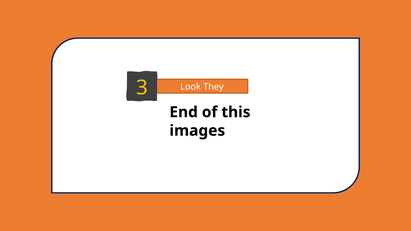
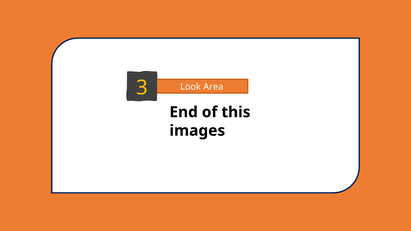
They: They -> Area
